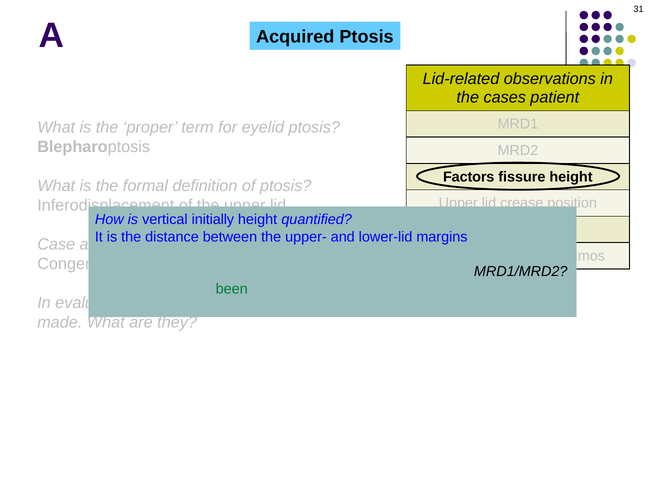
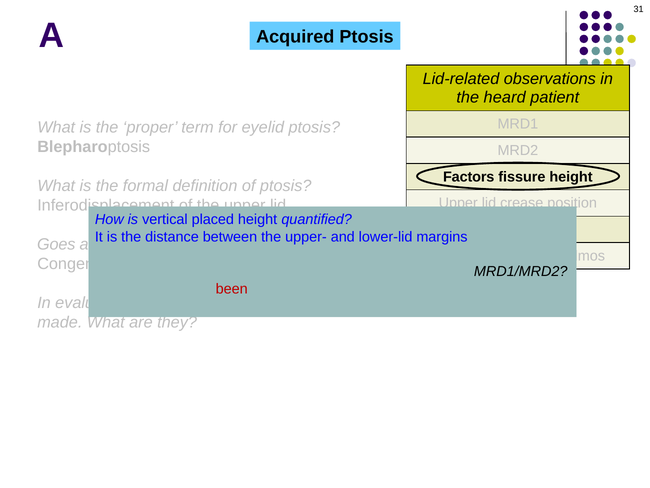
cases: cases -> heard
initially: initially -> placed
Case: Case -> Goes
been colour: green -> red
